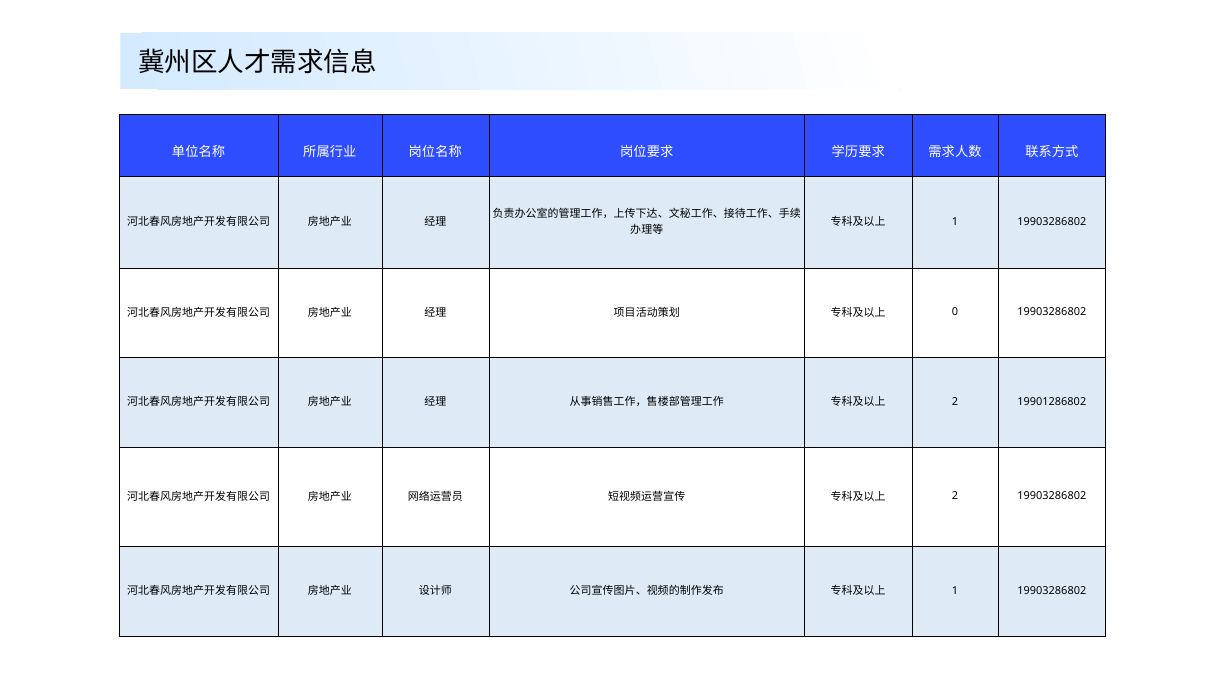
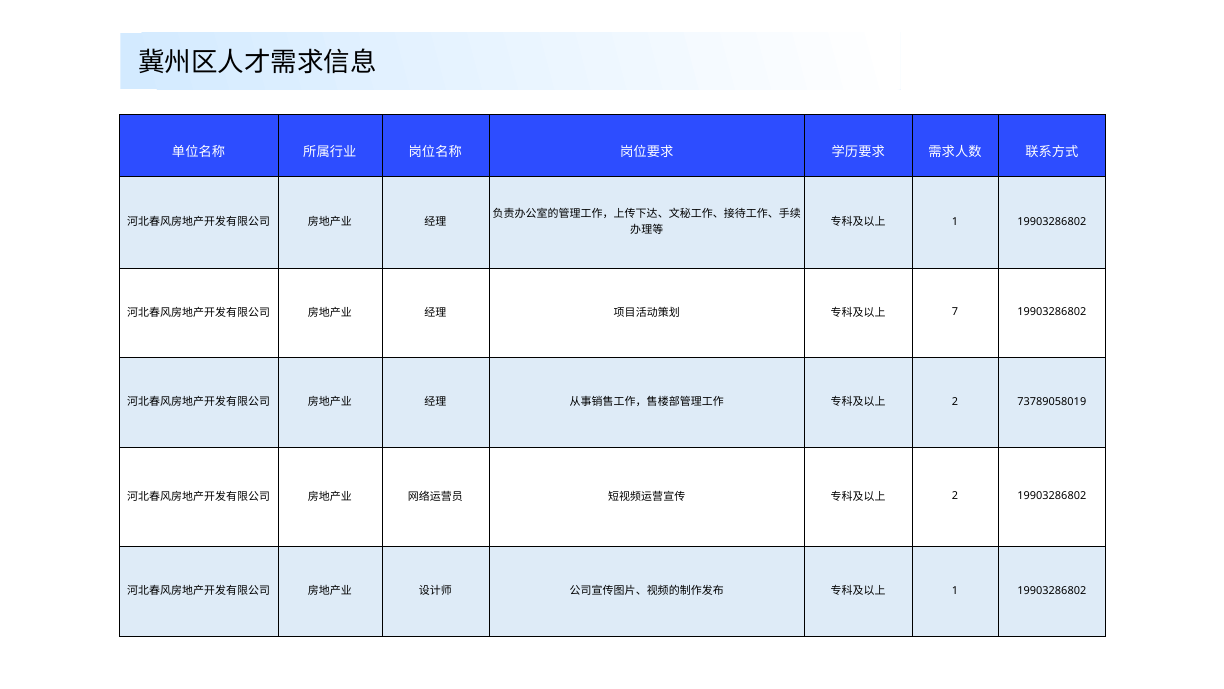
0: 0 -> 7
19901286802: 19901286802 -> 73789058019
